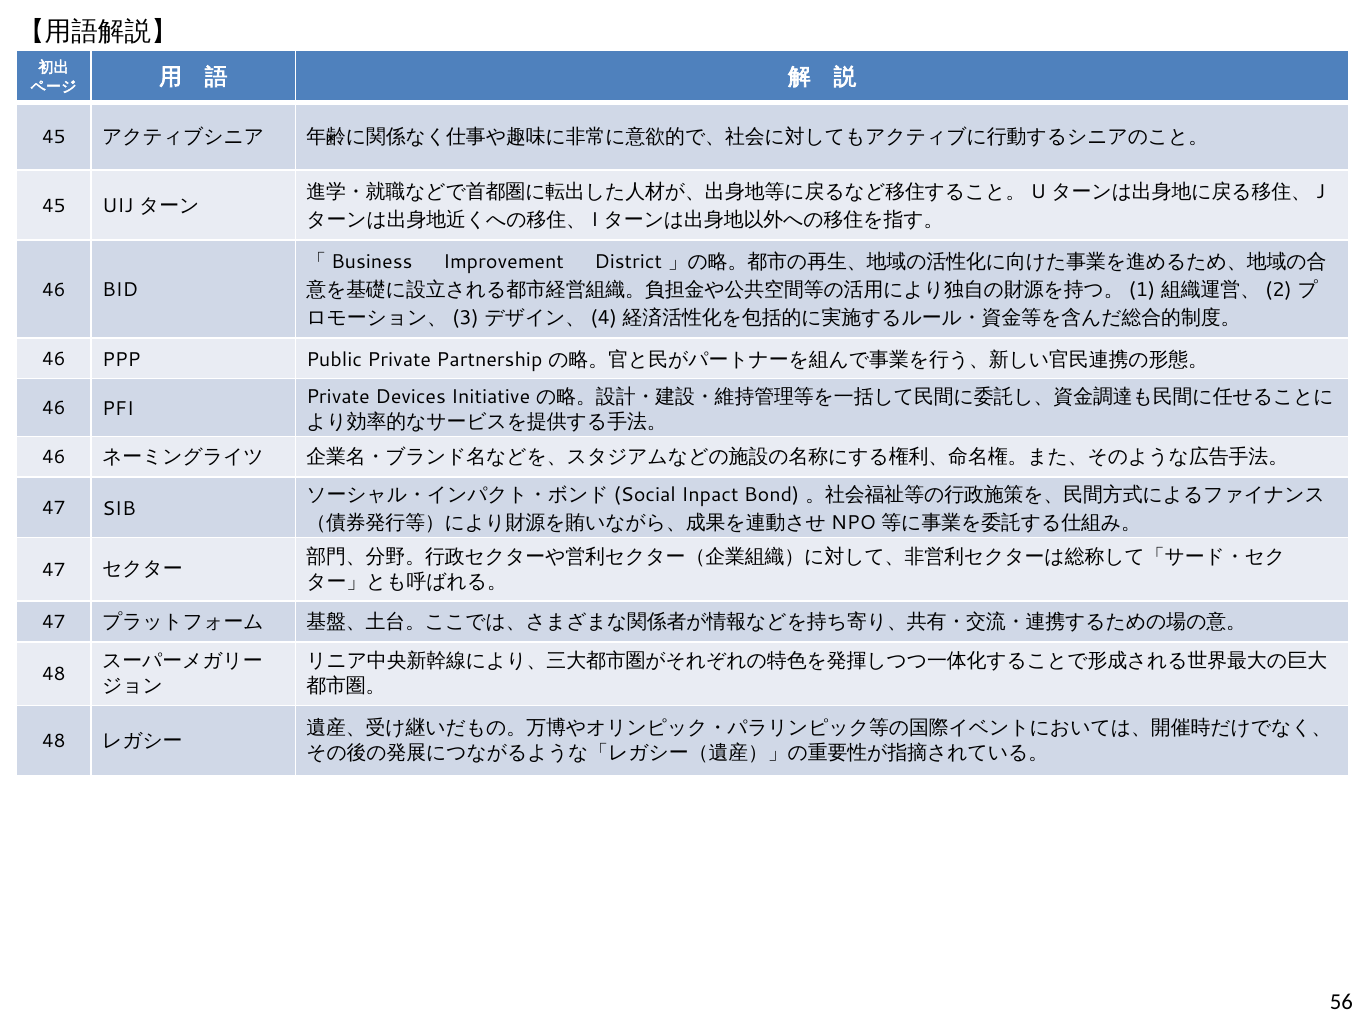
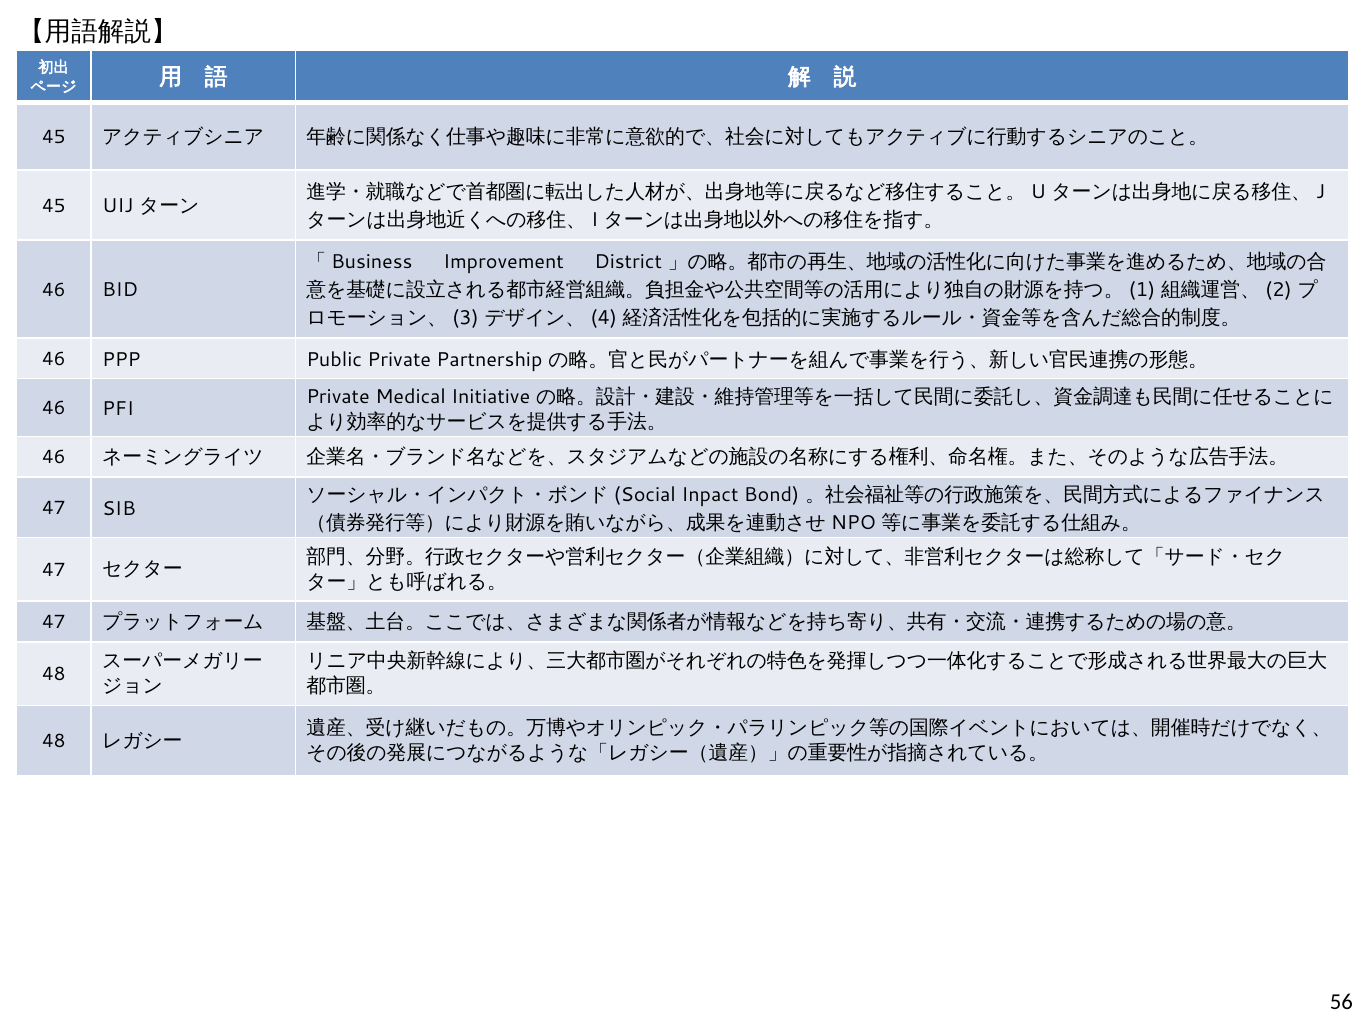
Devices: Devices -> Medical
